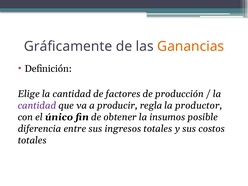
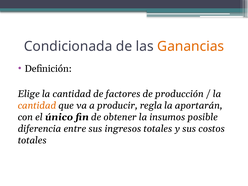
Gráficamente: Gráficamente -> Condicionada
cantidad at (37, 105) colour: purple -> orange
productor: productor -> aportarán
